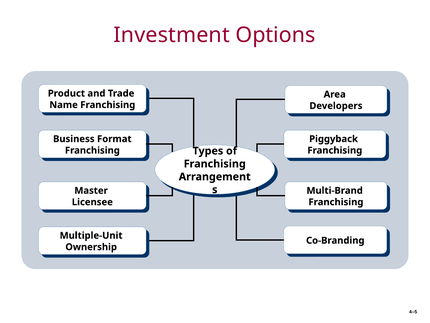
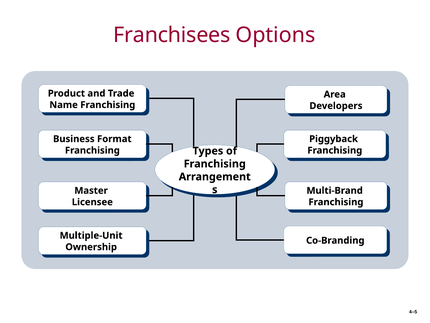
Investment: Investment -> Franchisees
